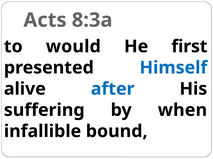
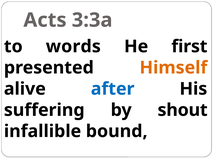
8:3a: 8:3a -> 3:3a
would: would -> words
Himself colour: blue -> orange
when: when -> shout
